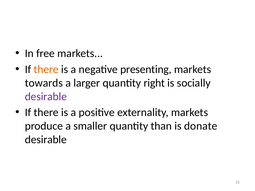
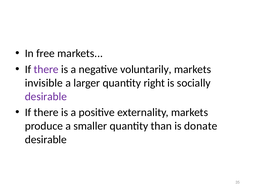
there at (46, 69) colour: orange -> purple
presenting: presenting -> voluntarily
towards: towards -> invisible
